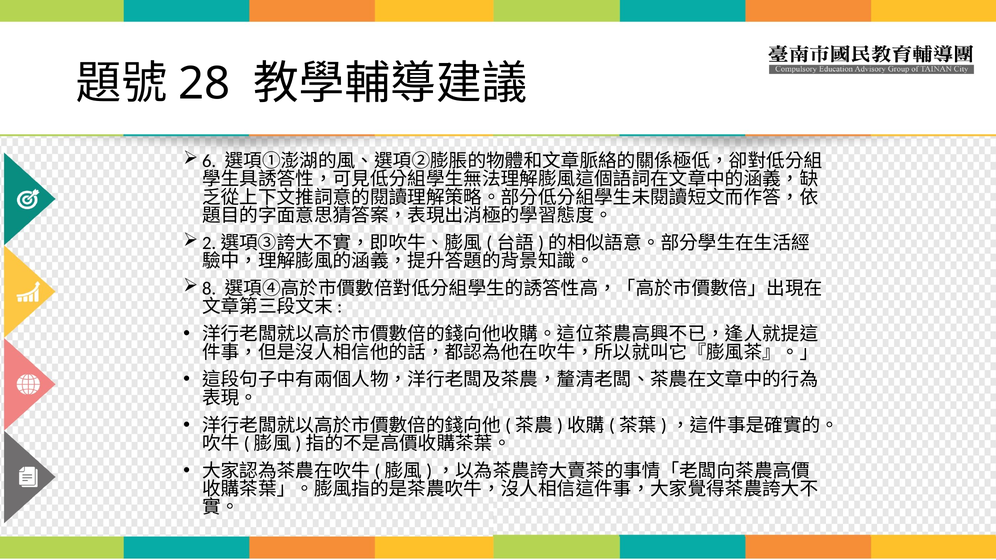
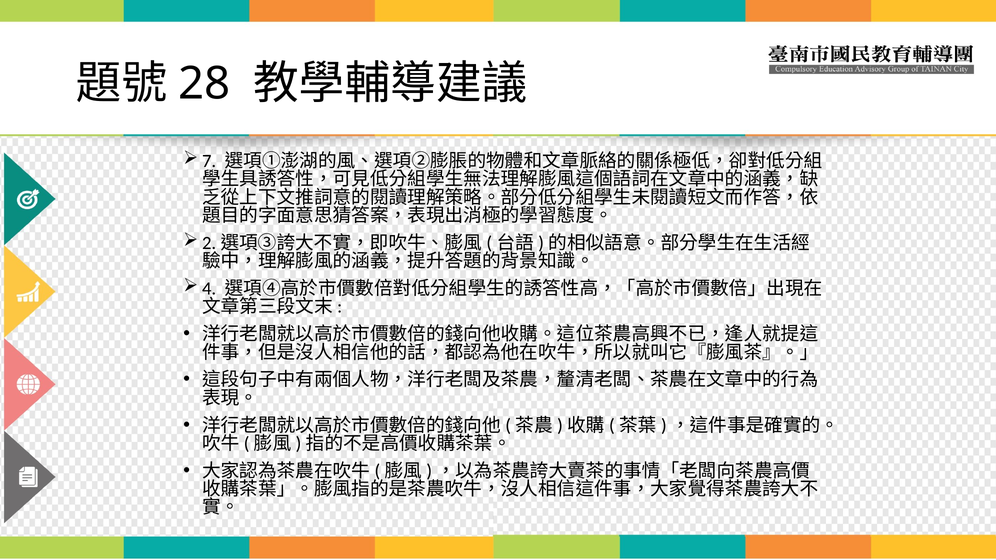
6: 6 -> 7
8: 8 -> 4
